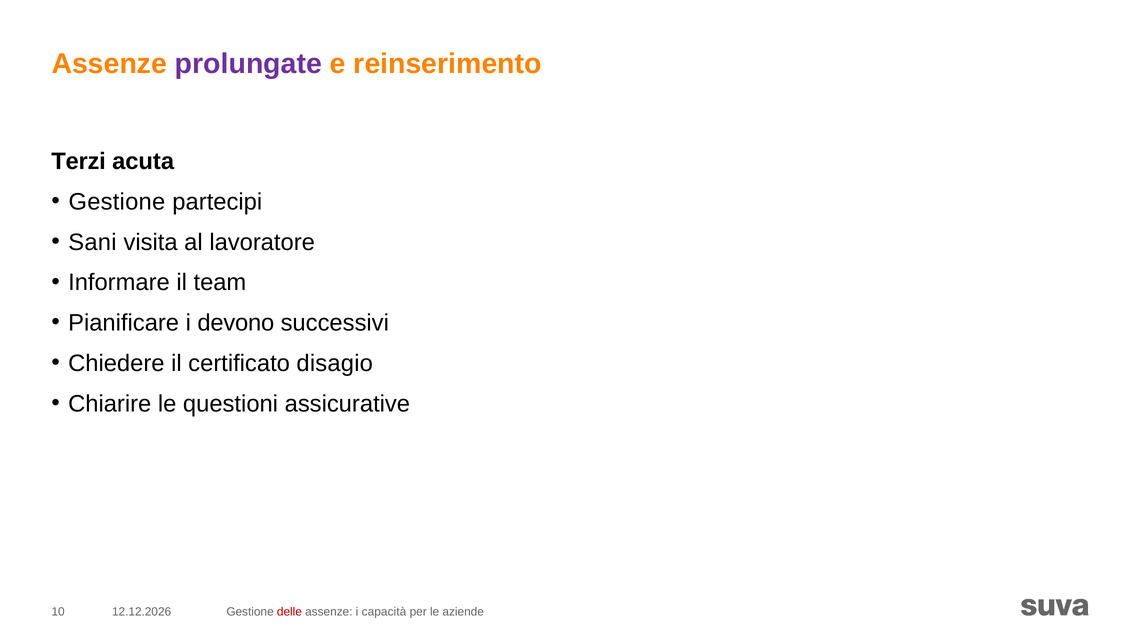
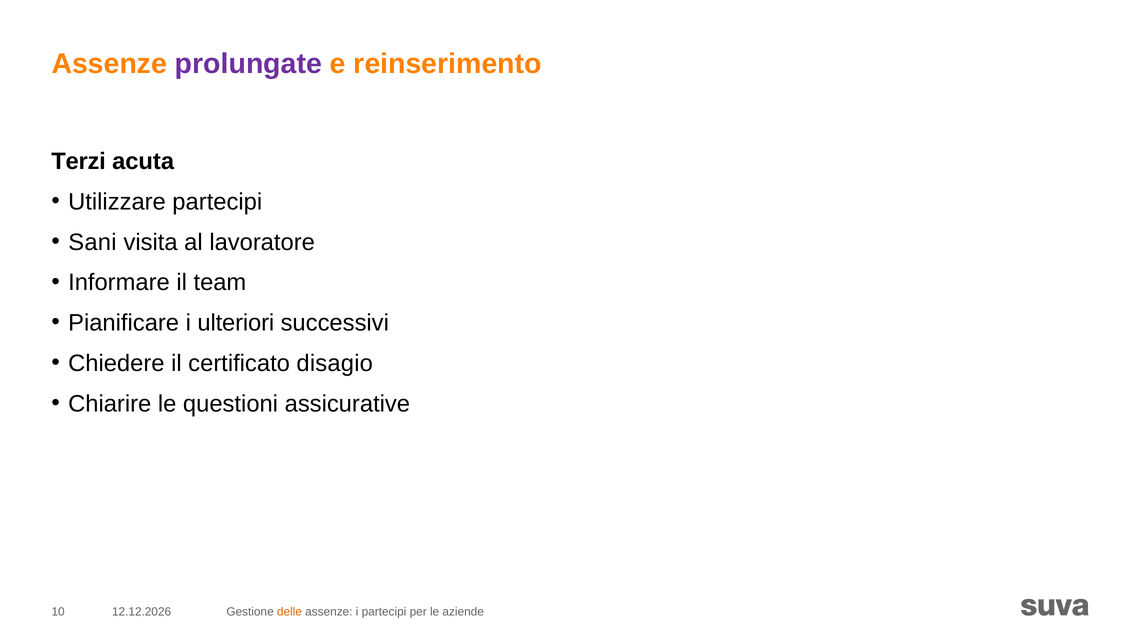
Gestione at (117, 202): Gestione -> Utilizzare
devono: devono -> ulteriori
delle colour: red -> orange
i capacità: capacità -> partecipi
